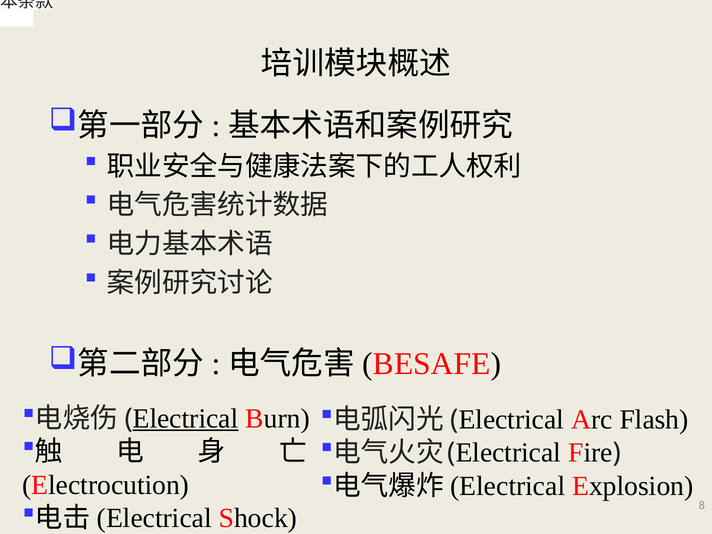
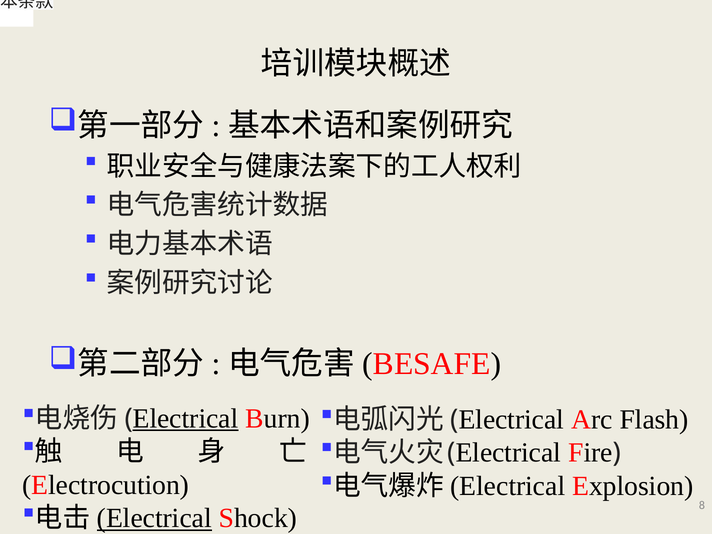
Electrical at (154, 518) underline: none -> present
